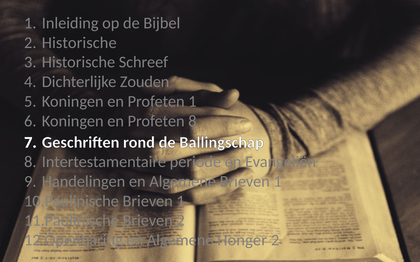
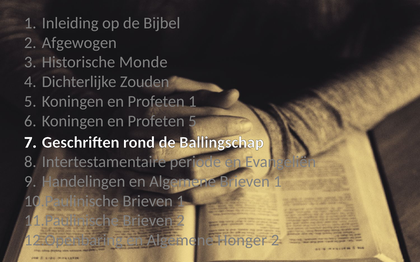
2 Historische: Historische -> Afgewogen
Schreef: Schreef -> Monde
Profeten 8: 8 -> 5
